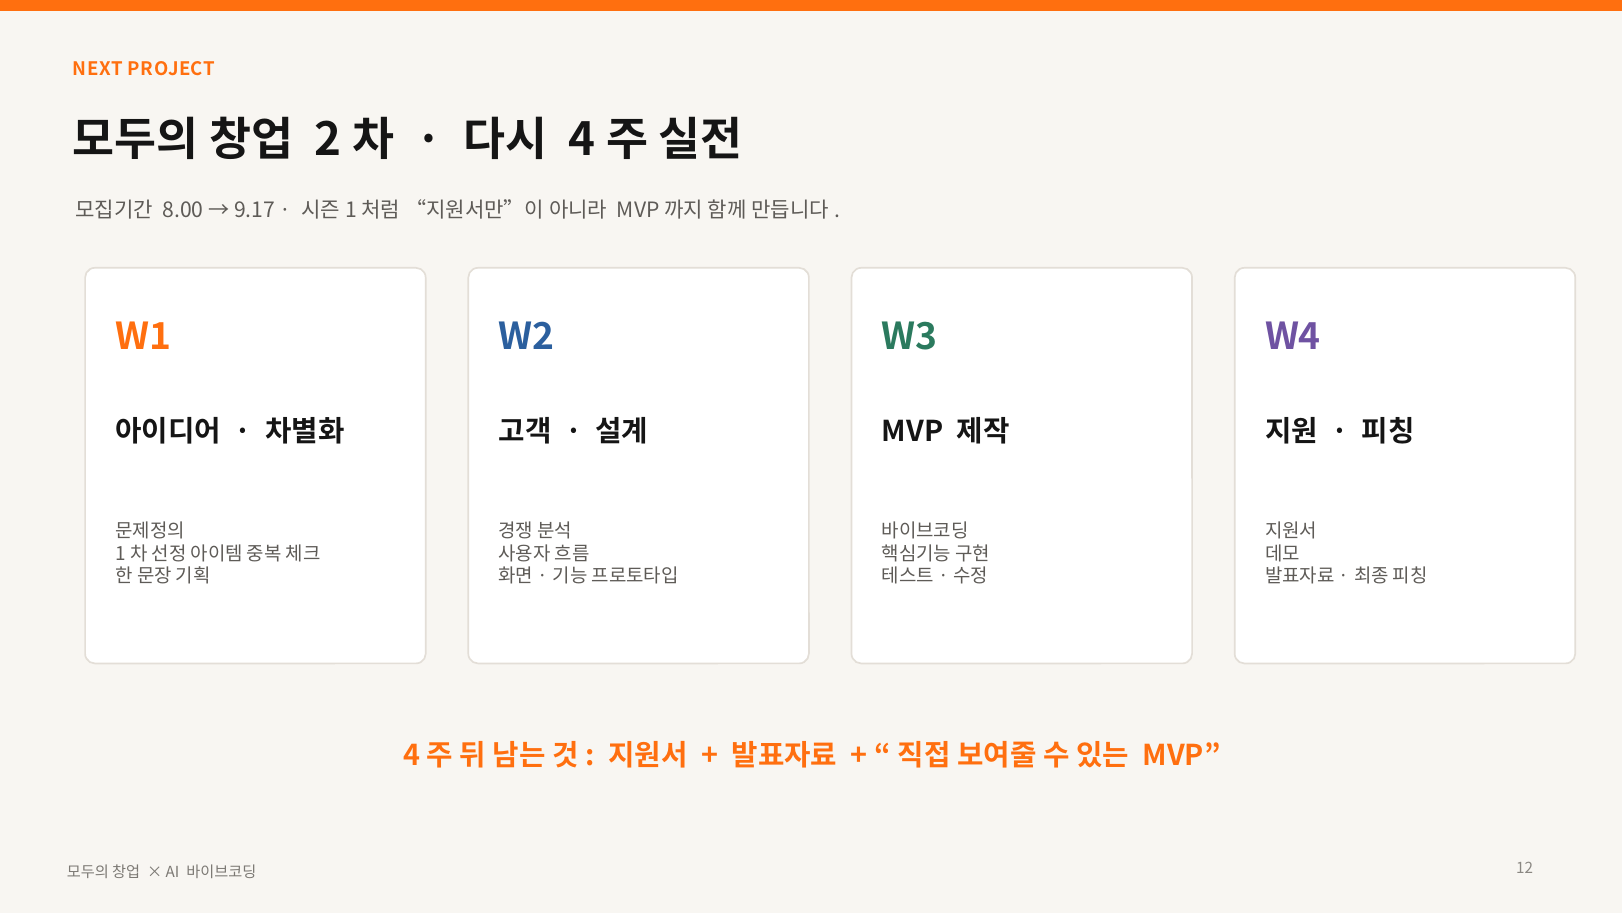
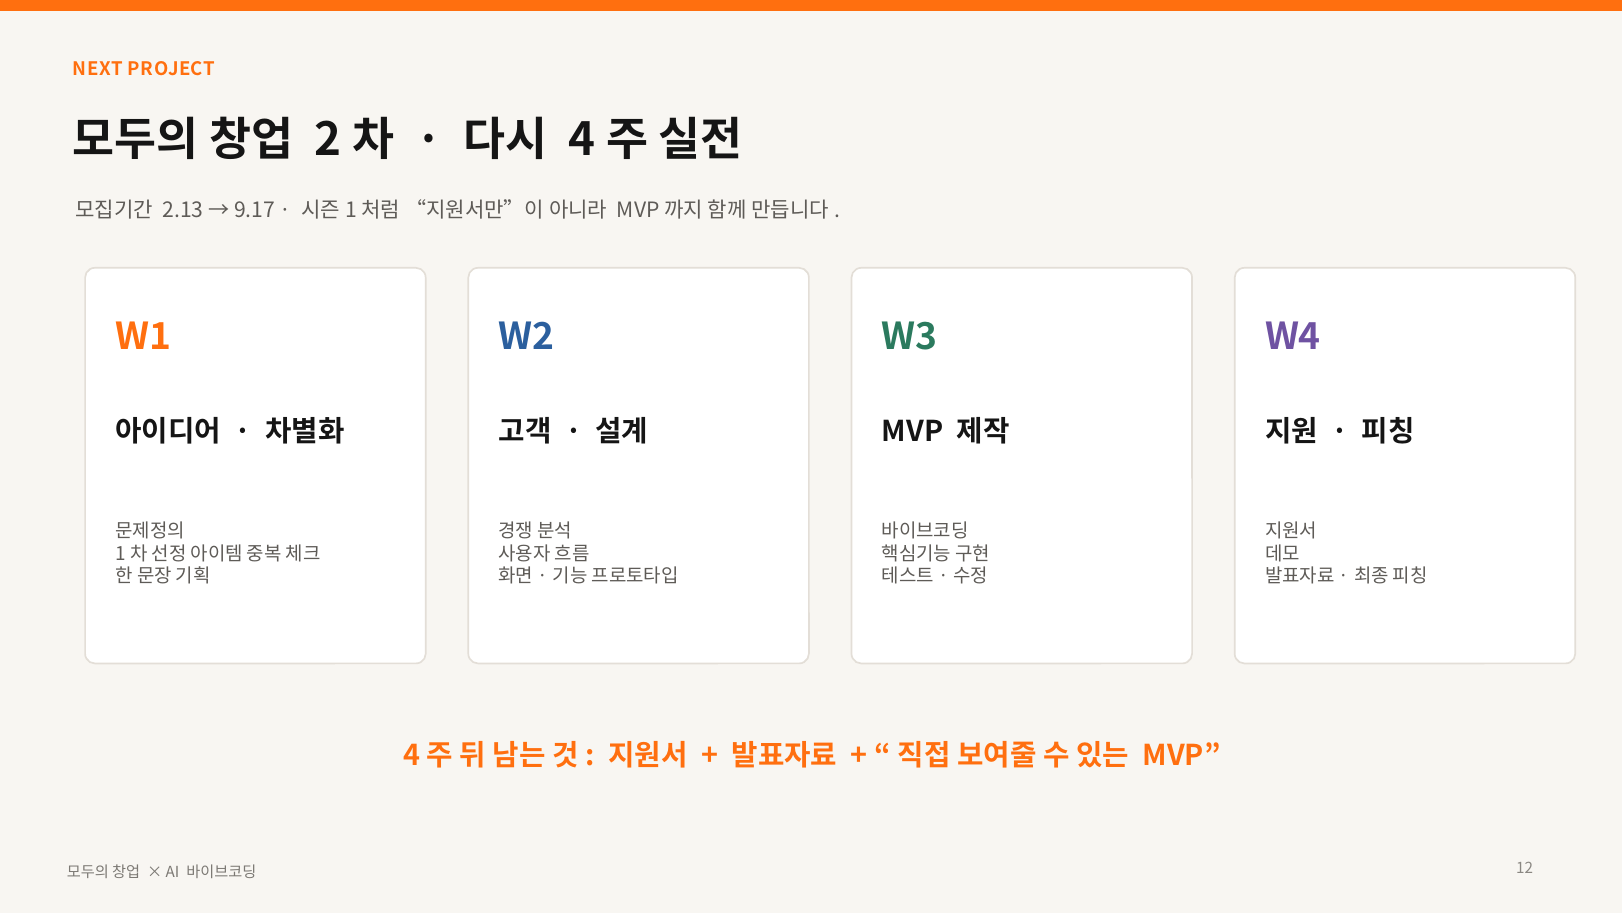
8.00: 8.00 -> 2.13
